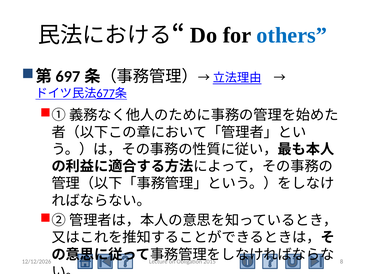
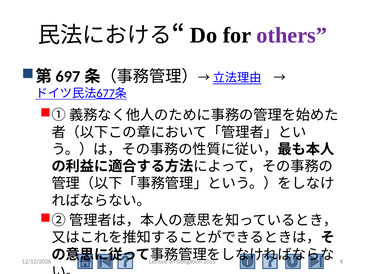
others colour: blue -> purple
